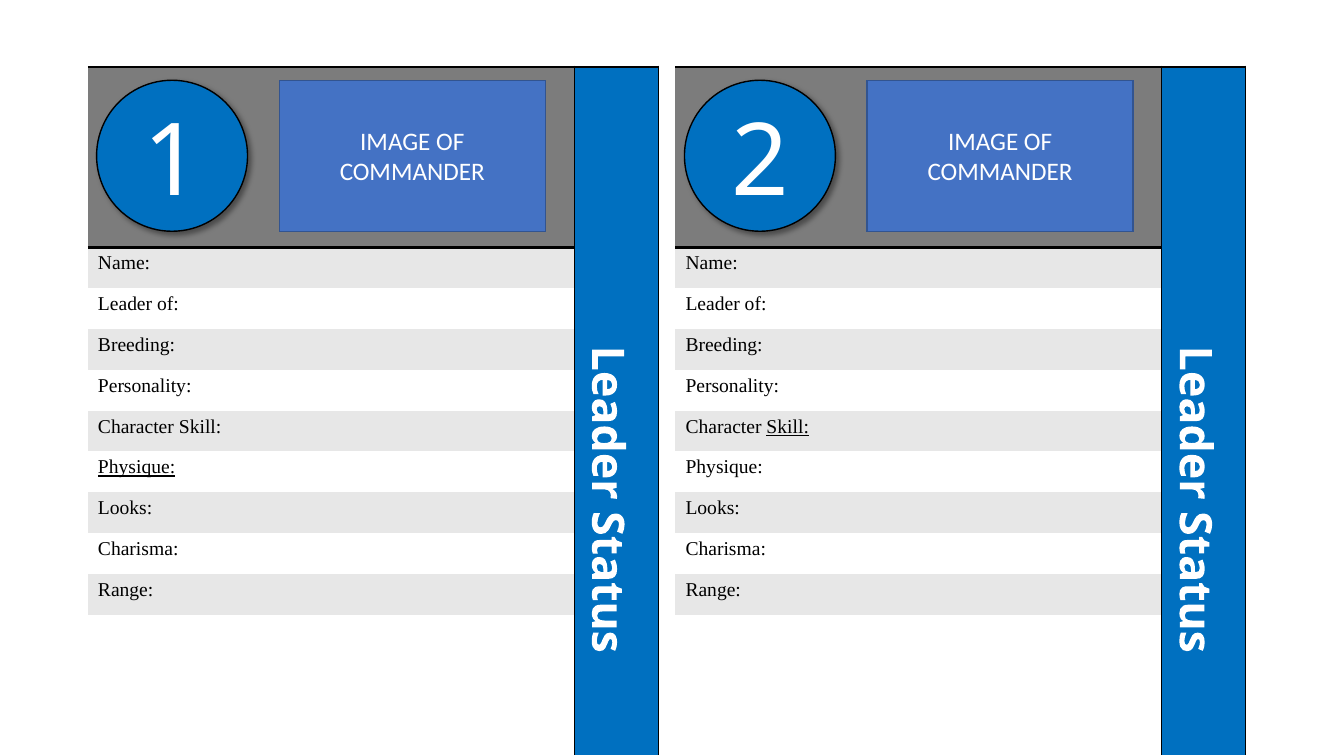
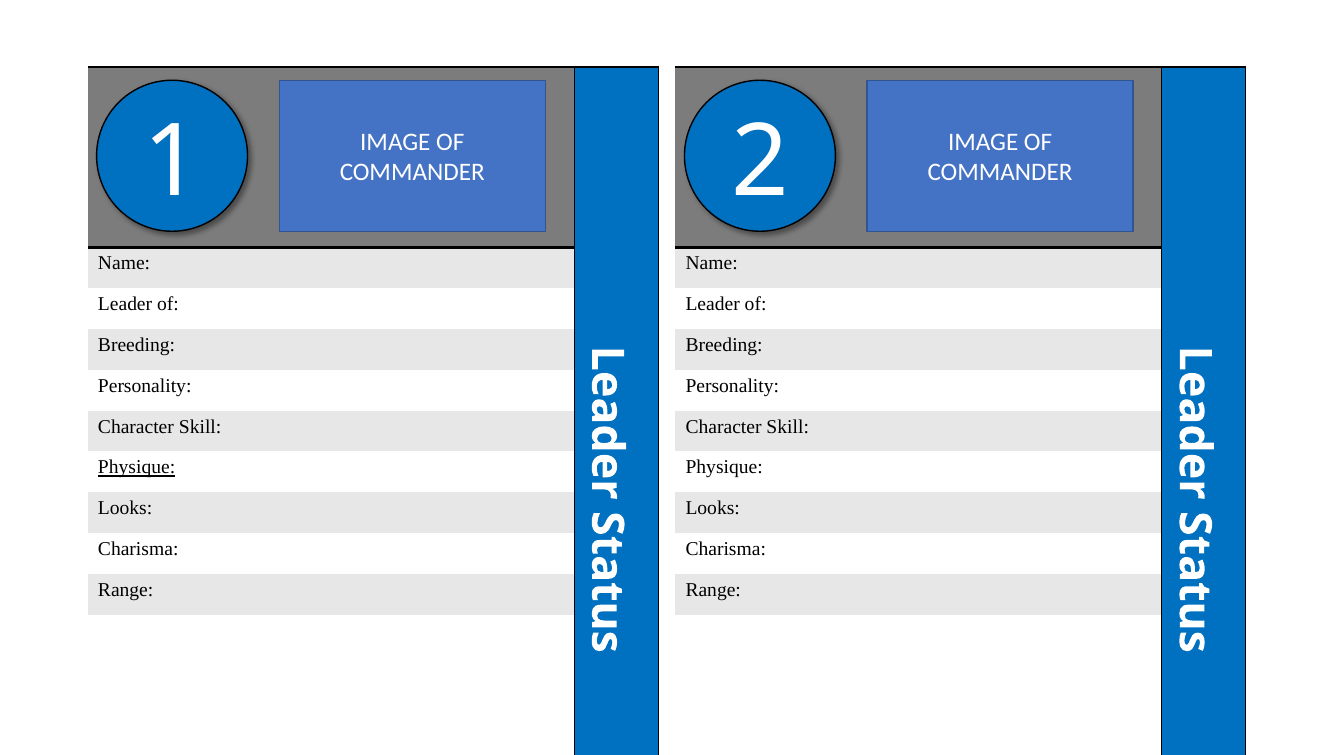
Skill at (788, 427) underline: present -> none
